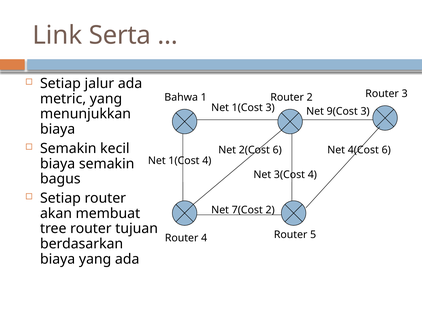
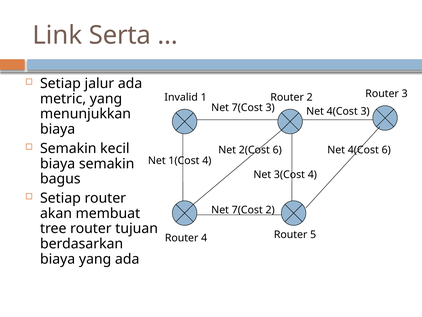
Bahwa: Bahwa -> Invalid
1(Cost at (247, 108): 1(Cost -> 7(Cost
9(Cost at (342, 111): 9(Cost -> 4(Cost
